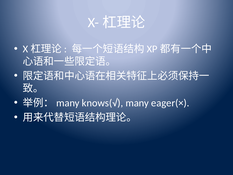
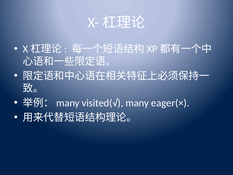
knows(√: knows(√ -> visited(√
